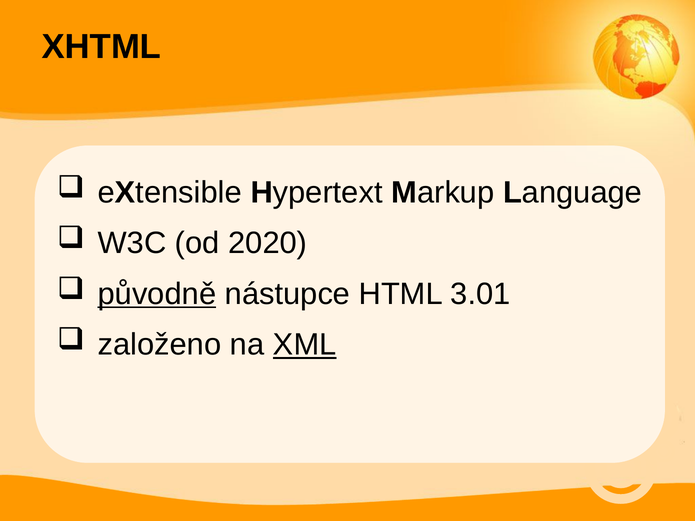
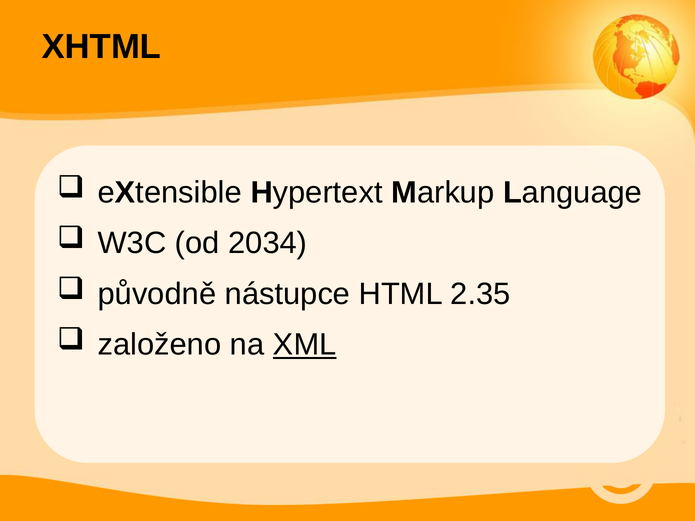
2020: 2020 -> 2034
původně underline: present -> none
3.01: 3.01 -> 2.35
